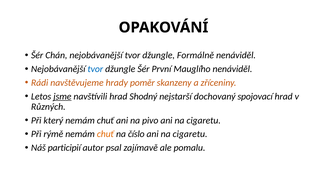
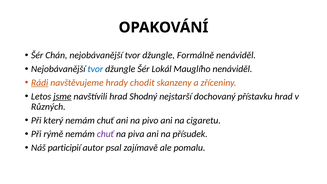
První: První -> Lokál
Rádi underline: none -> present
poměr: poměr -> chodit
spojovací: spojovací -> přístavku
chuť at (105, 134) colour: orange -> purple
číslo: číslo -> piva
cigaretu at (190, 134): cigaretu -> přísudek
